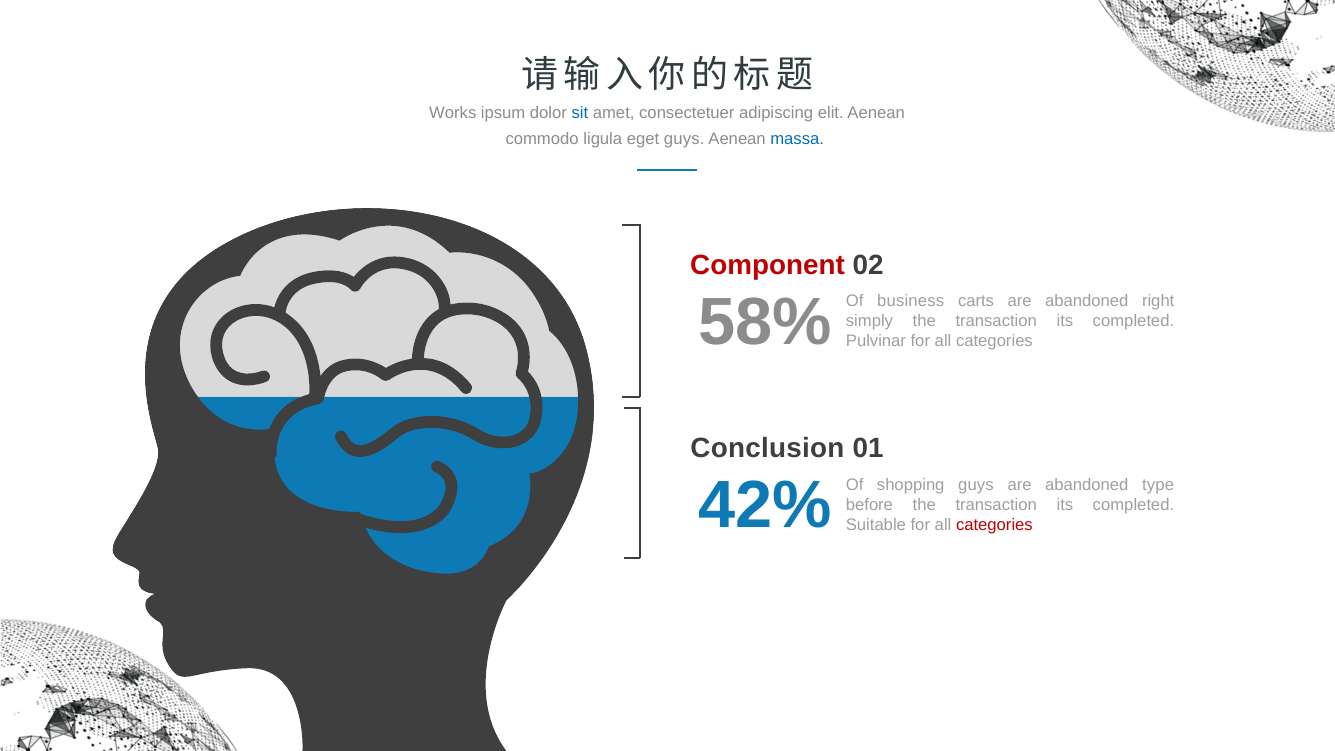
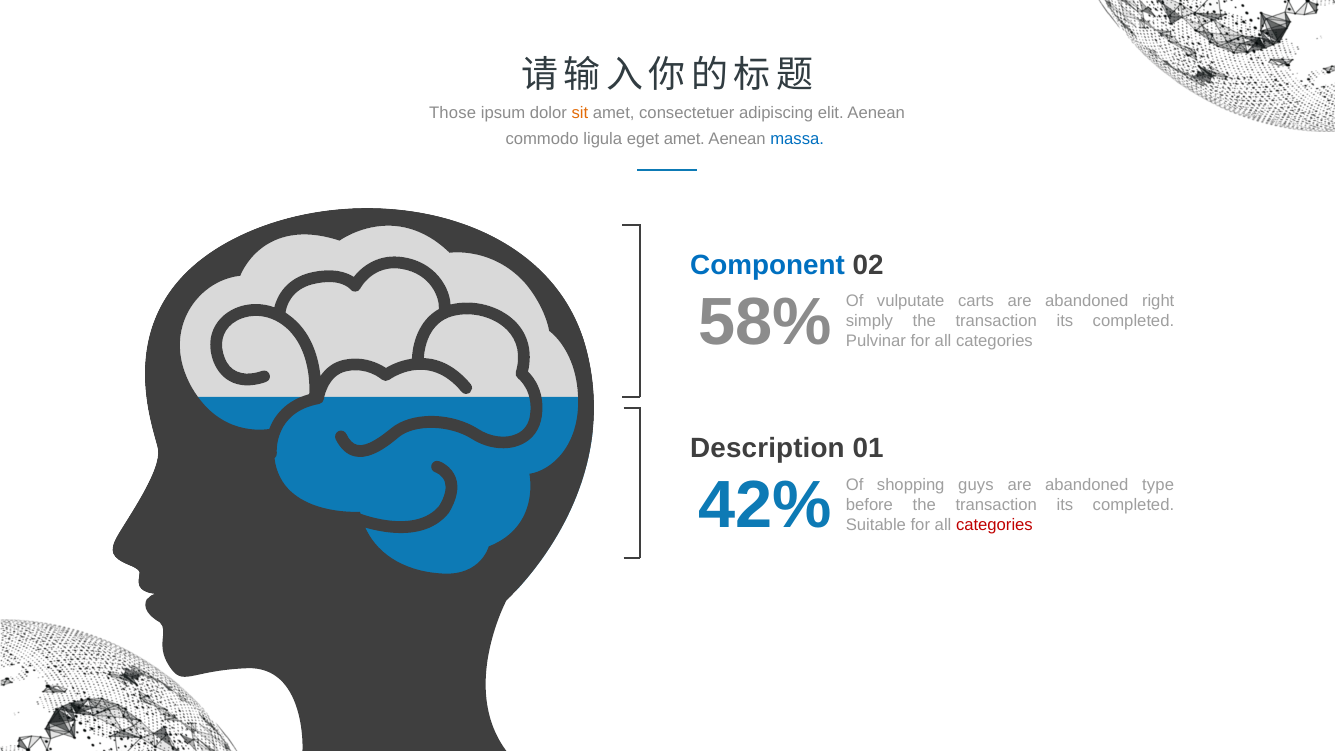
Works: Works -> Those
sit colour: blue -> orange
eget guys: guys -> amet
Component colour: red -> blue
business: business -> vulputate
Conclusion: Conclusion -> Description
